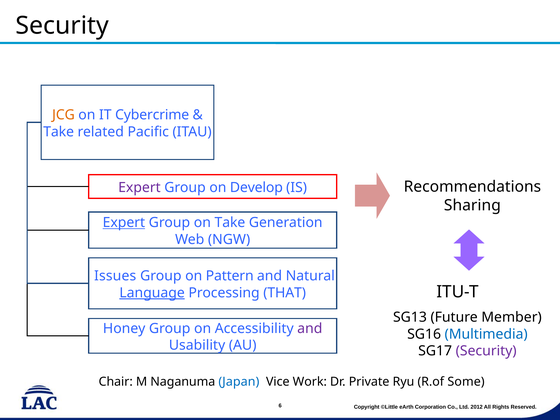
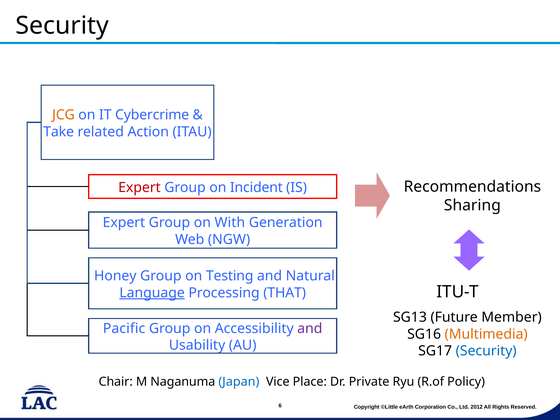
Pacific: Pacific -> Action
Expert at (139, 187) colour: purple -> red
Develop: Develop -> Incident
Expert at (124, 223) underline: present -> none
on Take: Take -> With
Issues: Issues -> Honey
Pattern: Pattern -> Testing
Honey: Honey -> Pacific
Multimedia colour: blue -> orange
Security at (486, 351) colour: purple -> blue
Work: Work -> Place
Some: Some -> Policy
